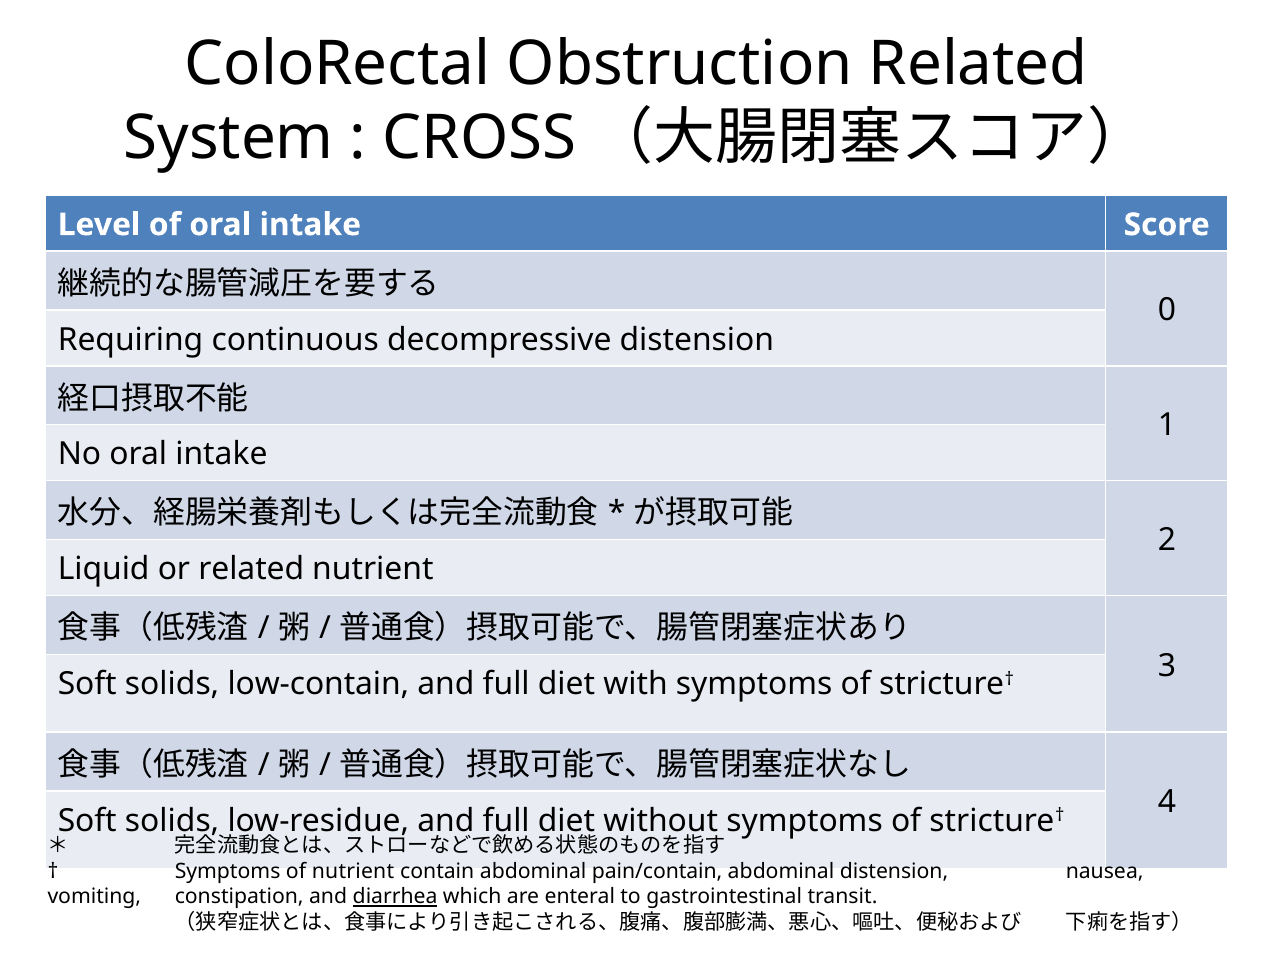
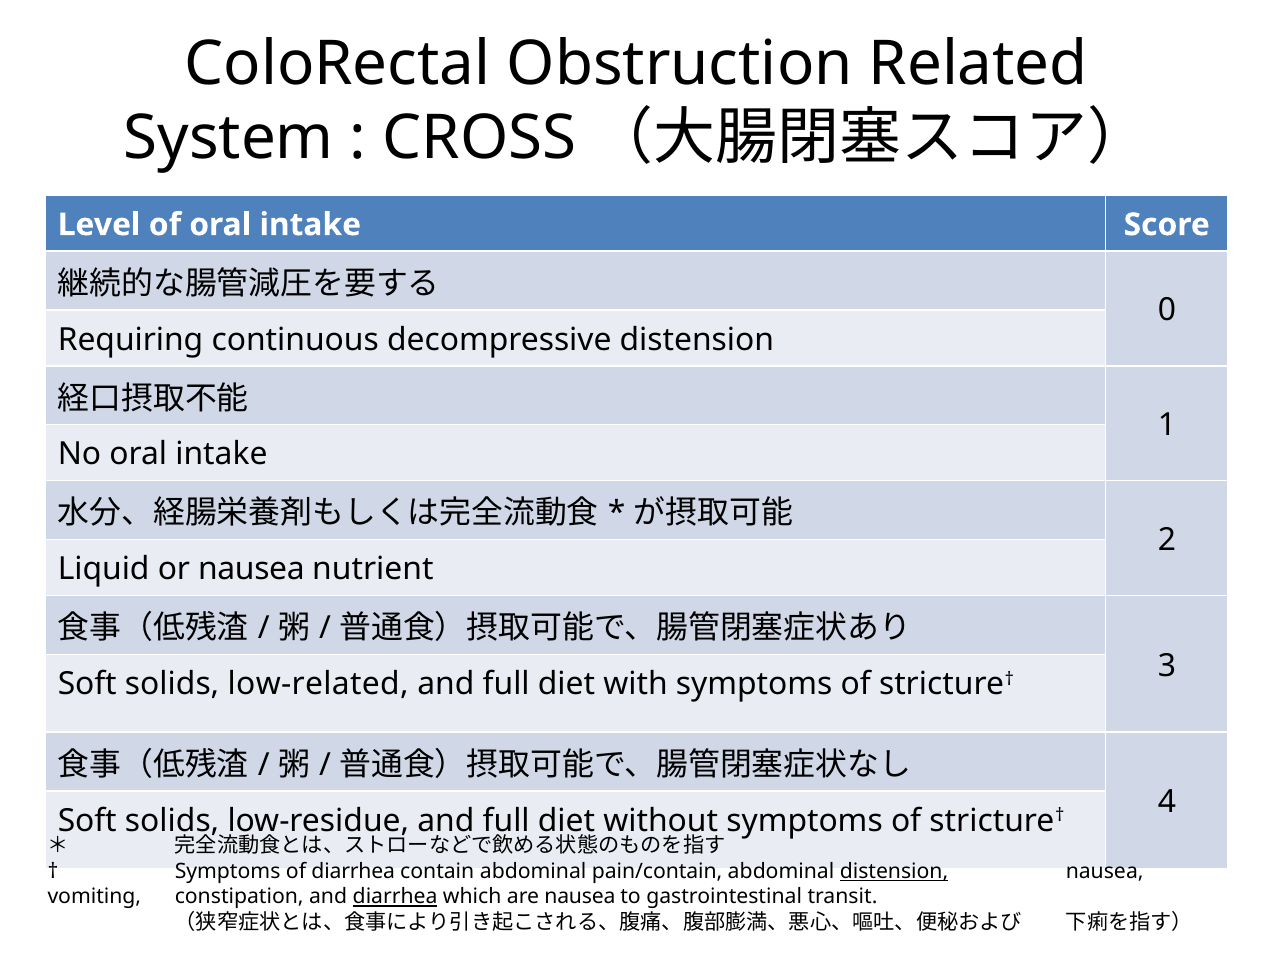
or related: related -> nausea
low-contain: low-contain -> low-related
of nutrient: nutrient -> diarrhea
distension at (894, 872) underline: none -> present
are enteral: enteral -> nausea
